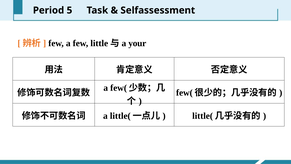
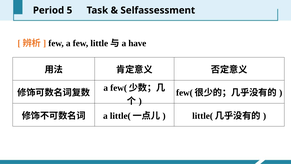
your: your -> have
